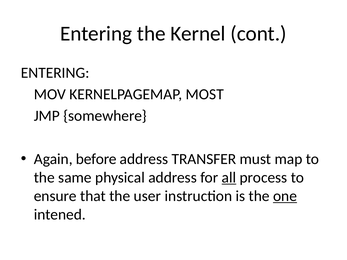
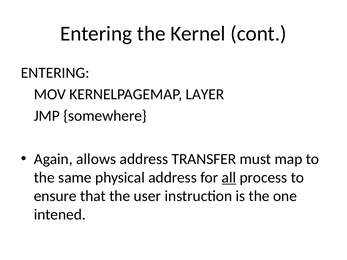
MOST: MOST -> LAYER
before: before -> allows
one underline: present -> none
